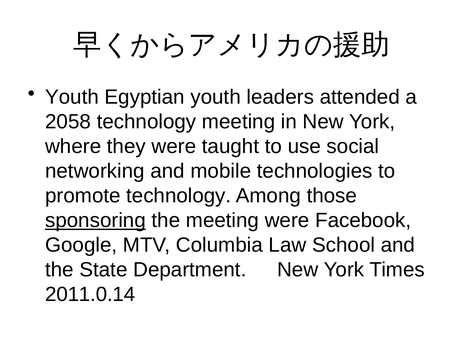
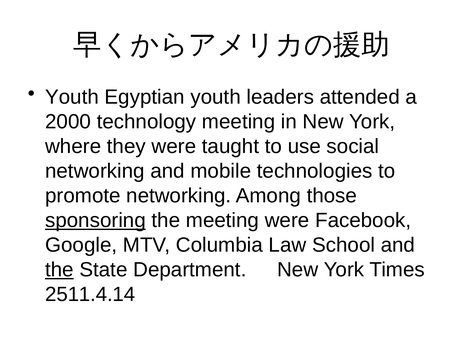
2058: 2058 -> 2000
promote technology: technology -> networking
the at (59, 270) underline: none -> present
2011.0.14: 2011.0.14 -> 2511.4.14
